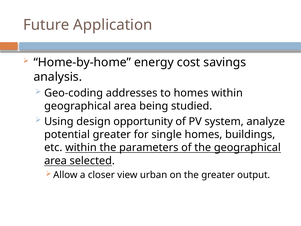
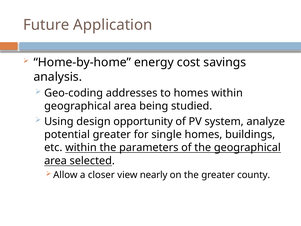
urban: urban -> nearly
output: output -> county
